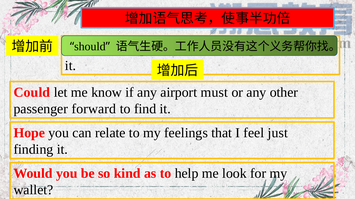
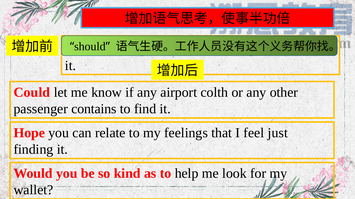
must: must -> colth
forward: forward -> contains
